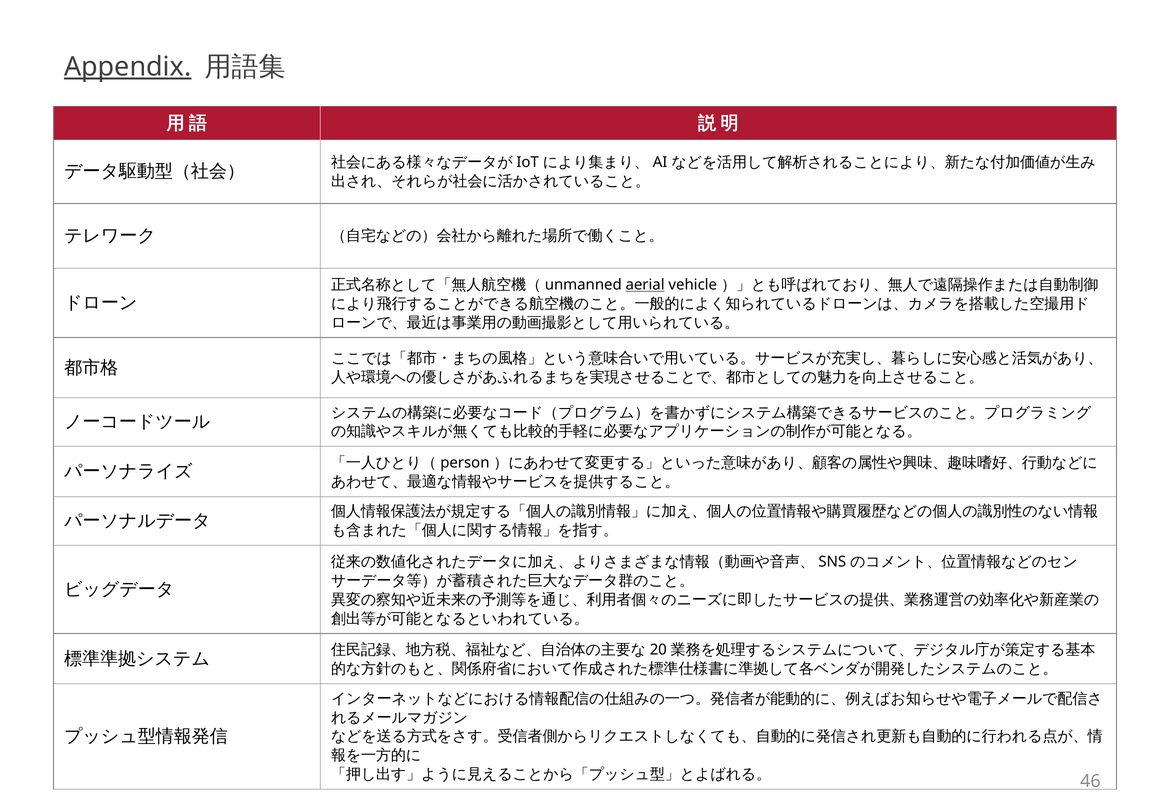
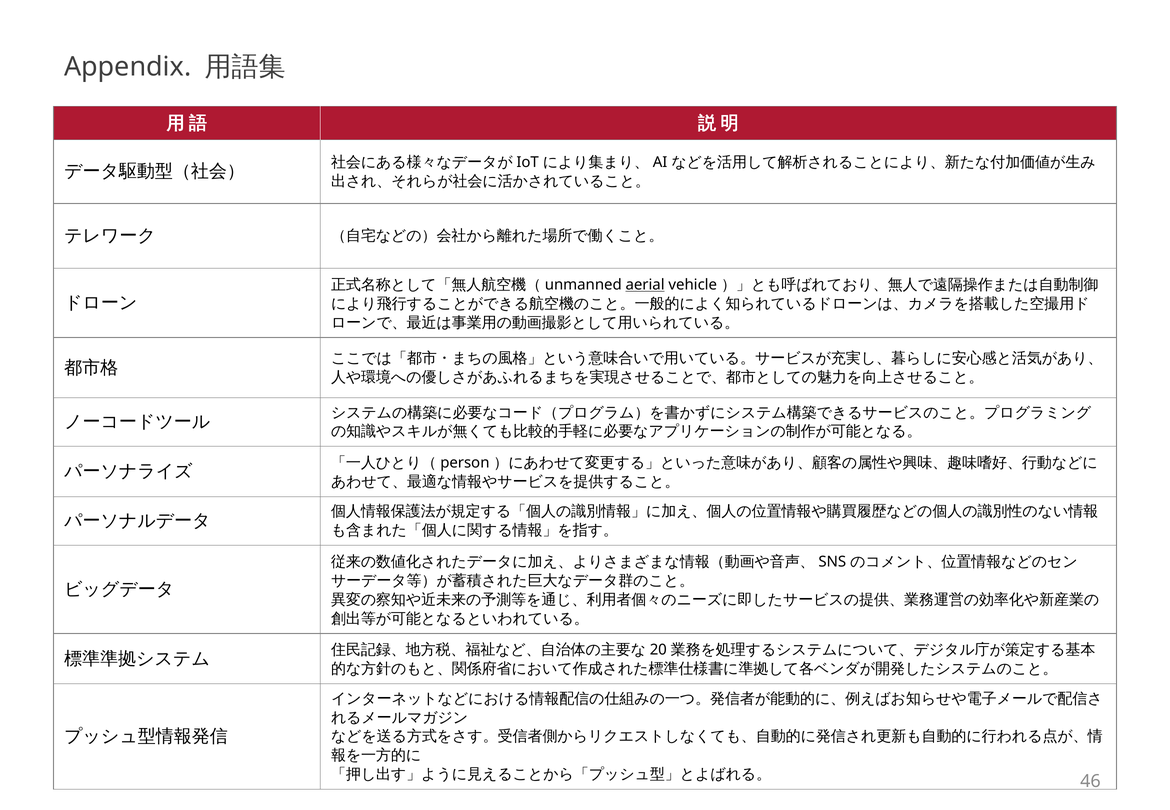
Appendix underline: present -> none
